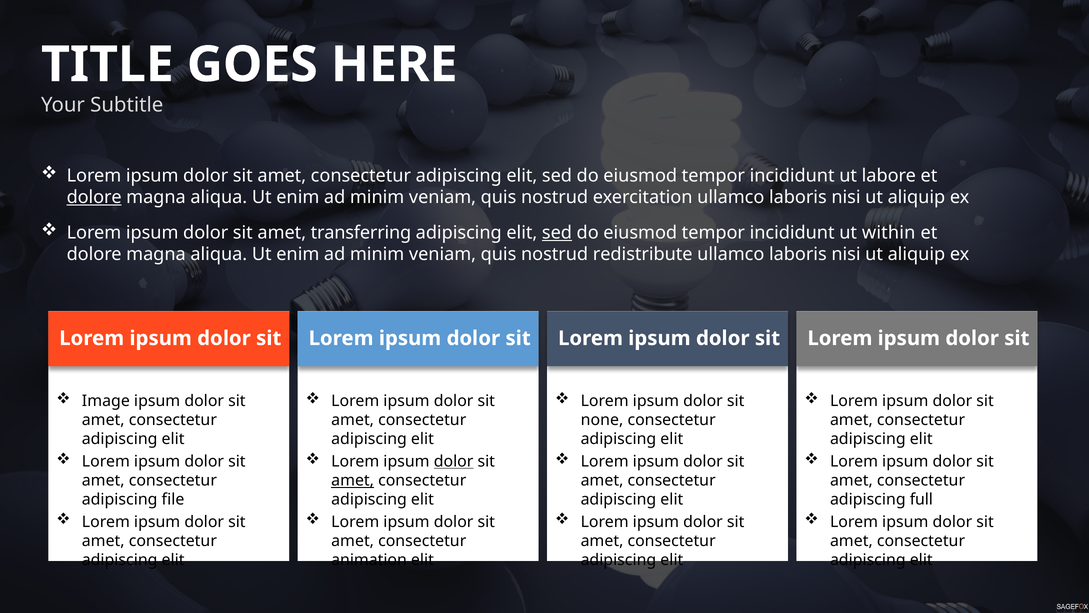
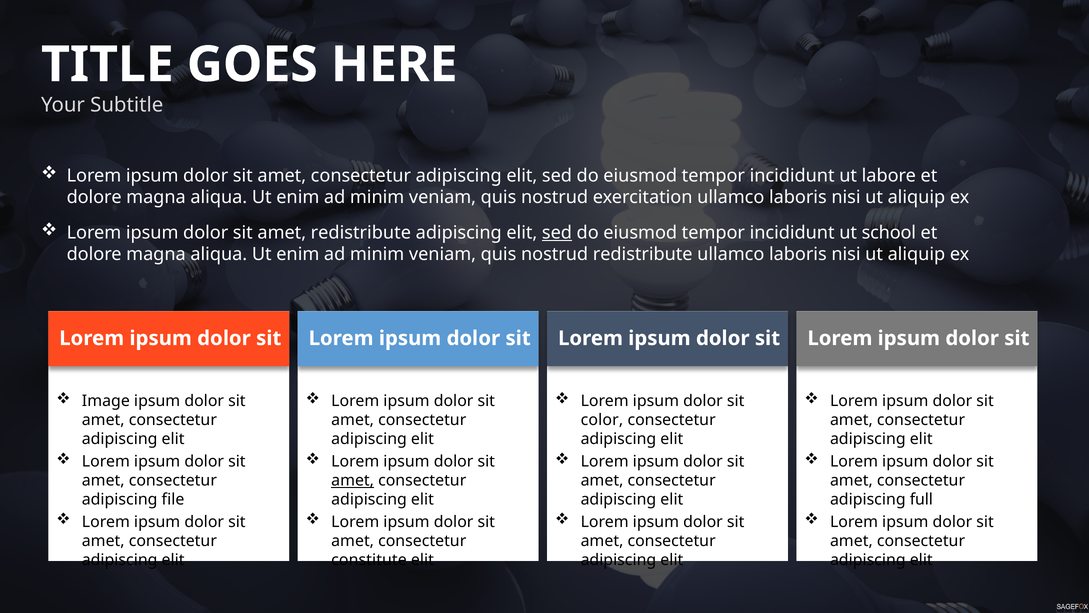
dolore at (94, 197) underline: present -> none
amet transferring: transferring -> redistribute
within: within -> school
none: none -> color
dolor at (454, 461) underline: present -> none
animation: animation -> constitute
